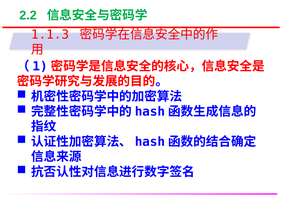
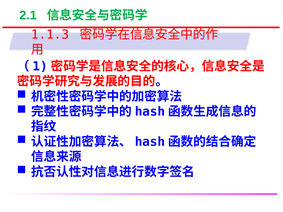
2.2: 2.2 -> 2.1
